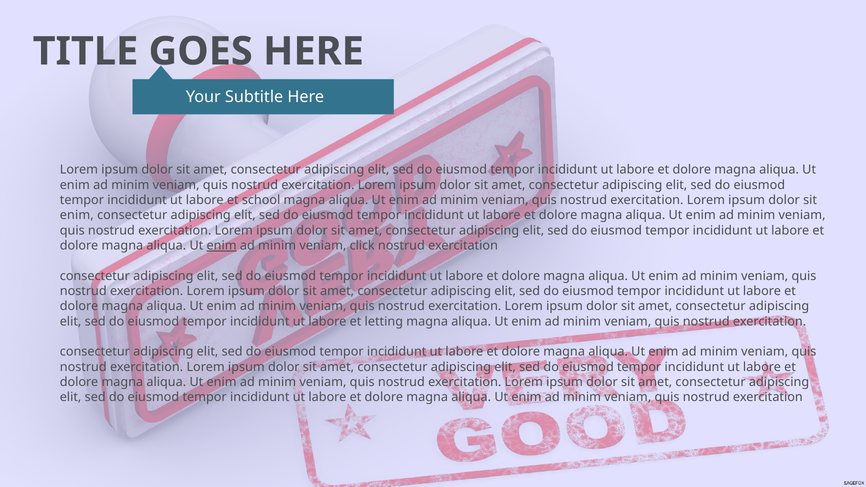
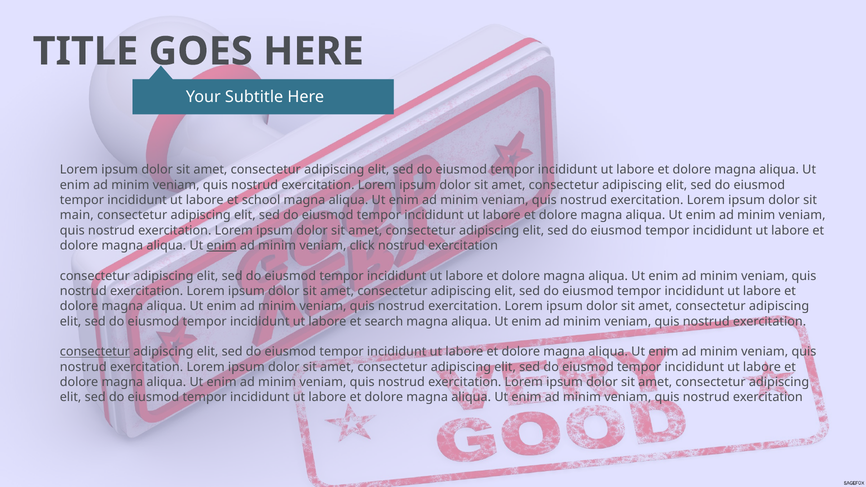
enim at (77, 215): enim -> main
letting: letting -> search
consectetur at (95, 352) underline: none -> present
